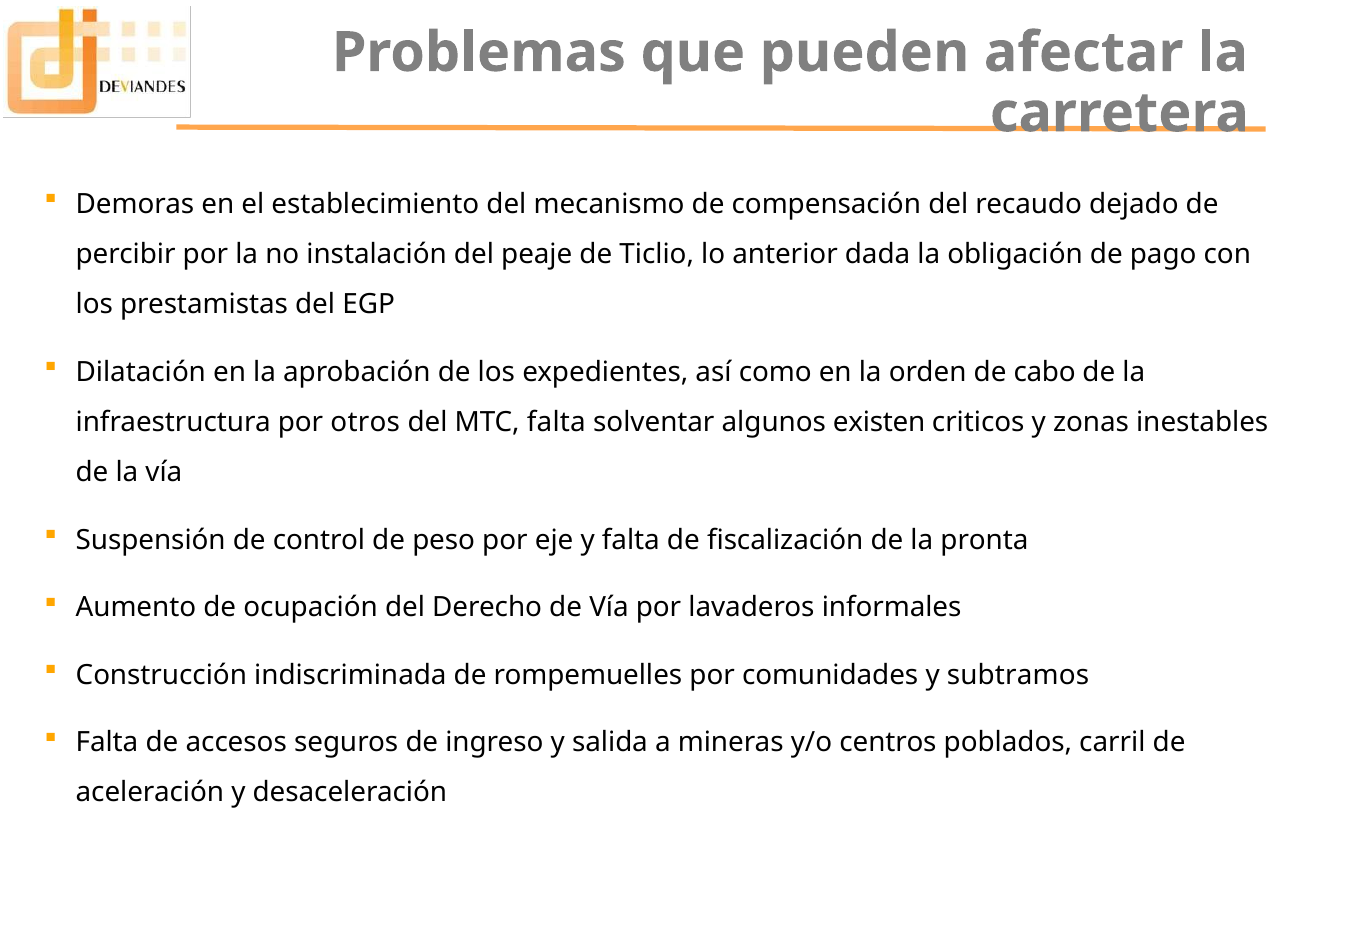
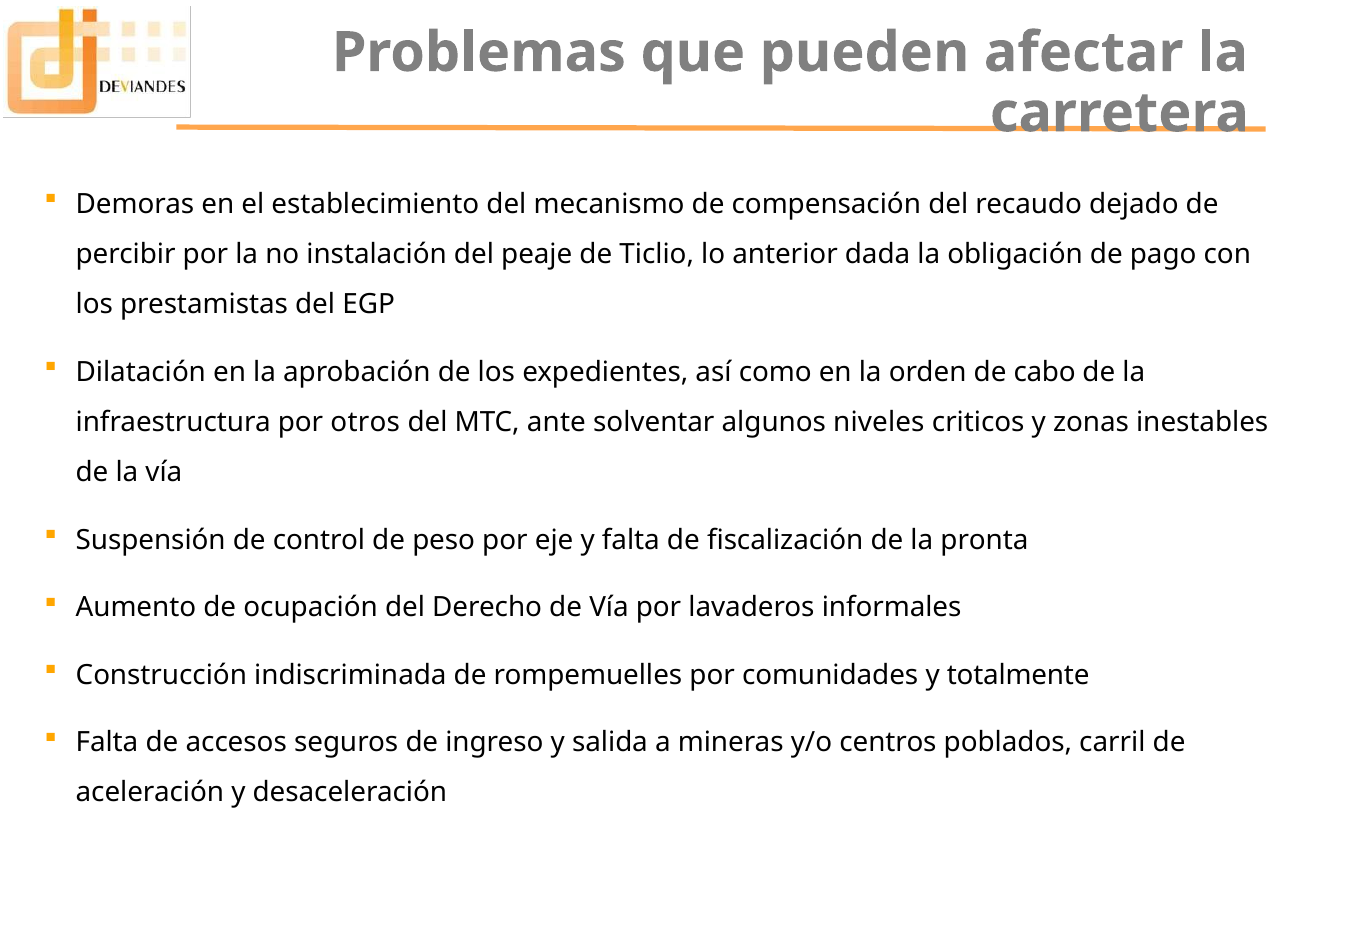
MTC falta: falta -> ante
existen: existen -> niveles
subtramos: subtramos -> totalmente
